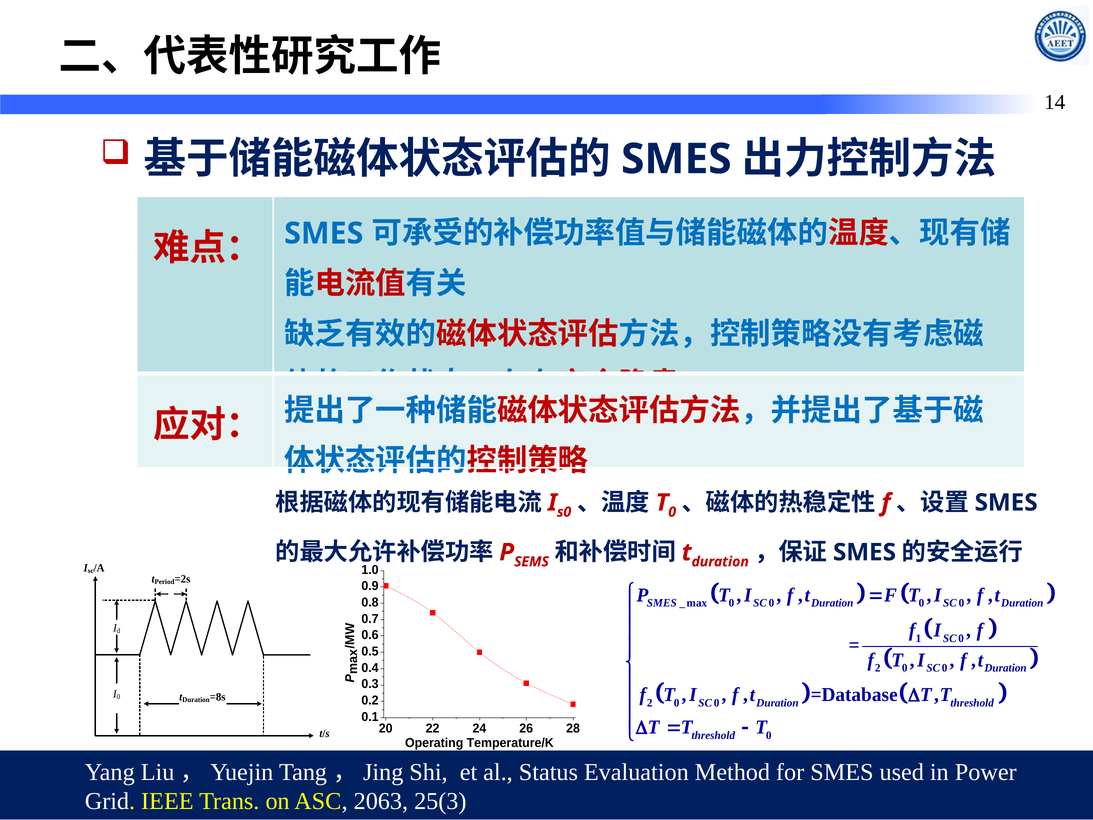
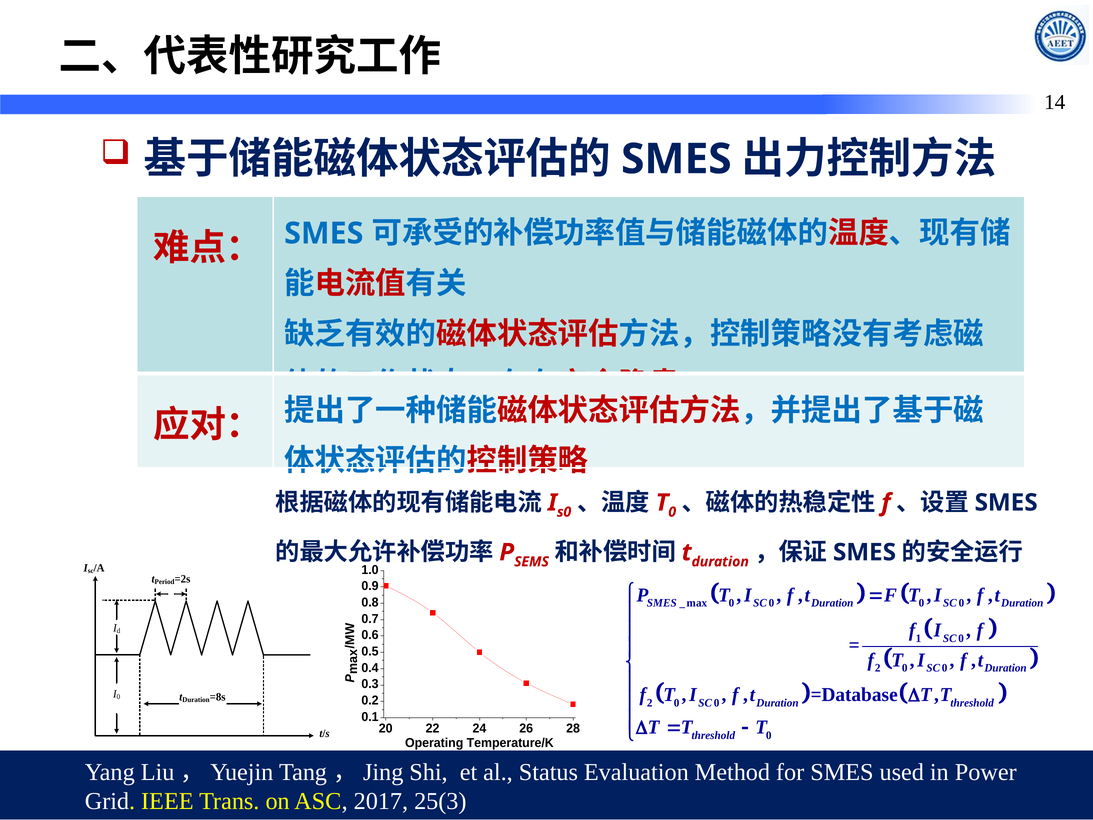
2063: 2063 -> 2017
